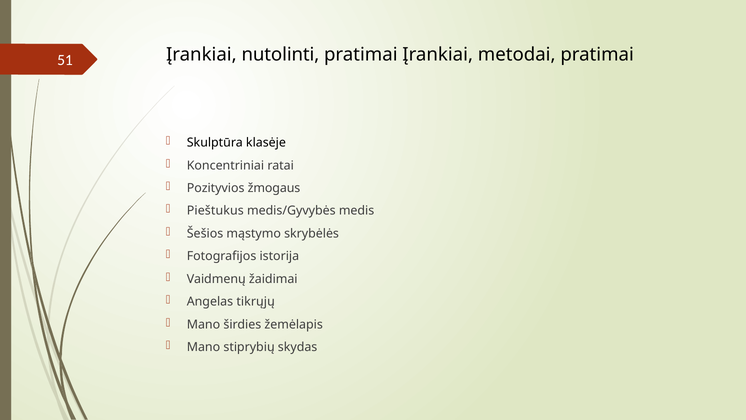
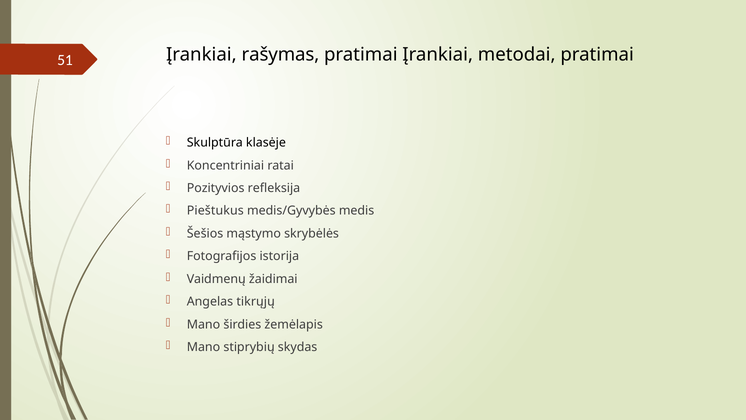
nutolinti: nutolinti -> rašymas
žmogaus: žmogaus -> refleksija
